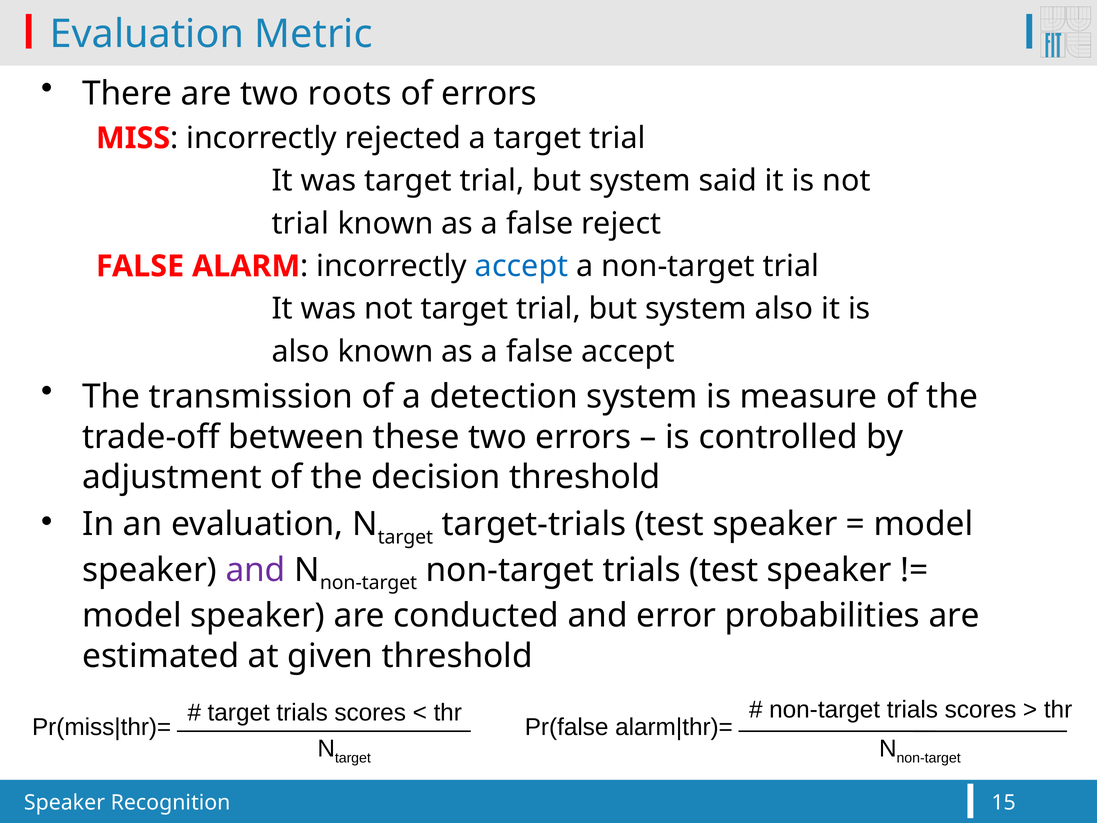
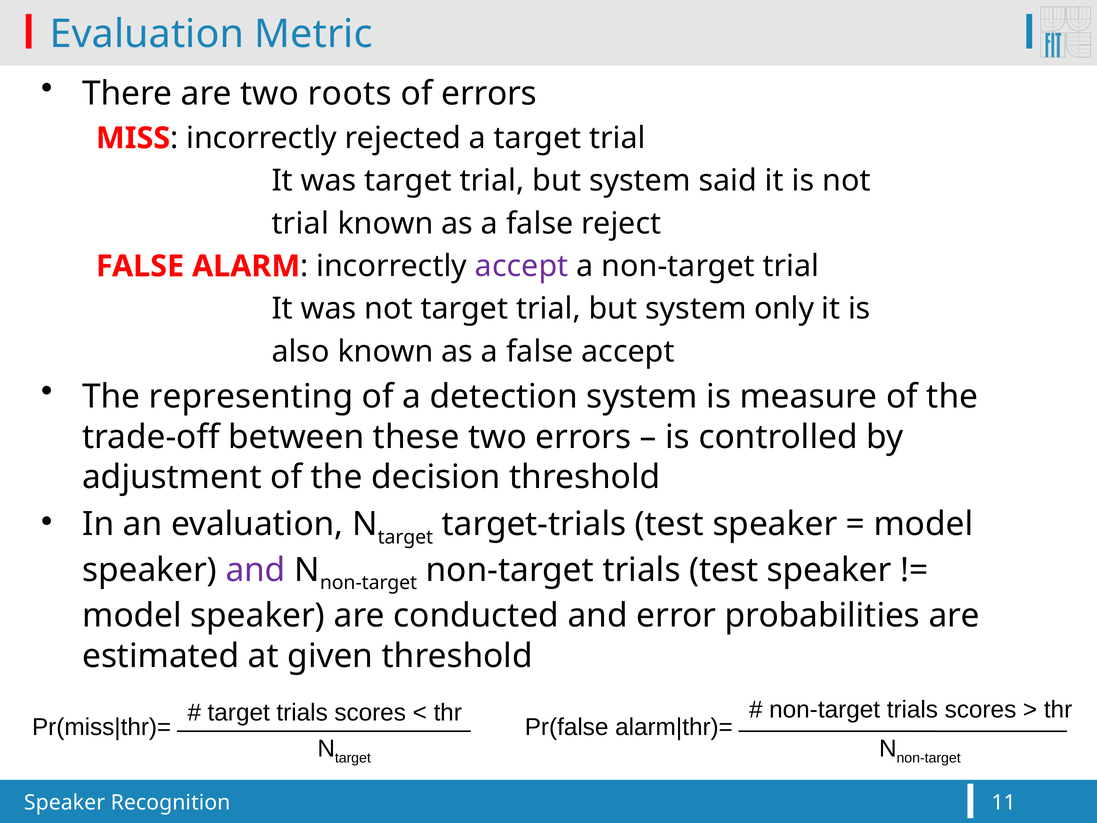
accept at (522, 266) colour: blue -> purple
system also: also -> only
transmission: transmission -> representing
15: 15 -> 11
